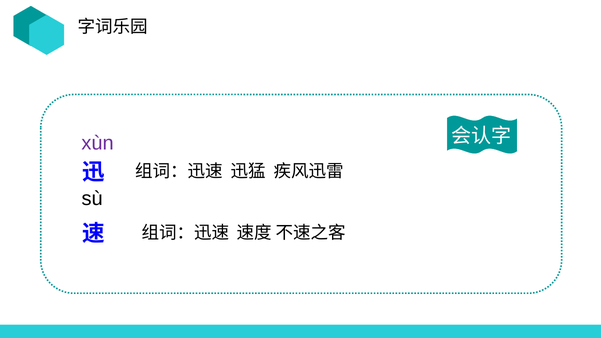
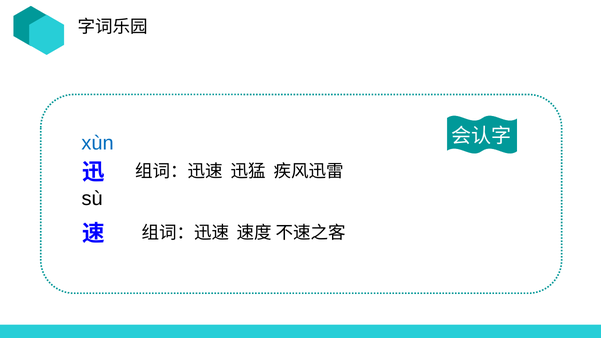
xùn colour: purple -> blue
